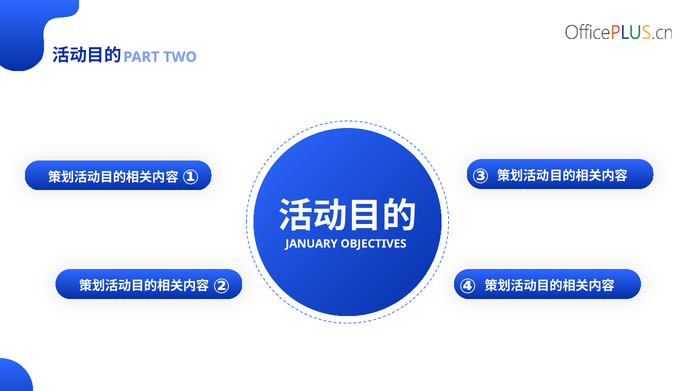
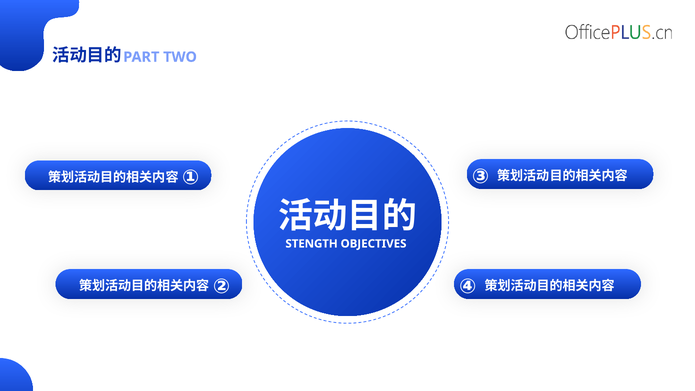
JANUARY: JANUARY -> STENGTH
